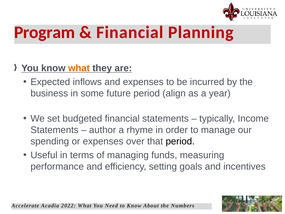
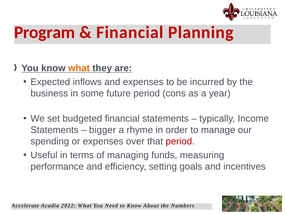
align: align -> cons
author: author -> bigger
period at (180, 141) colour: black -> red
